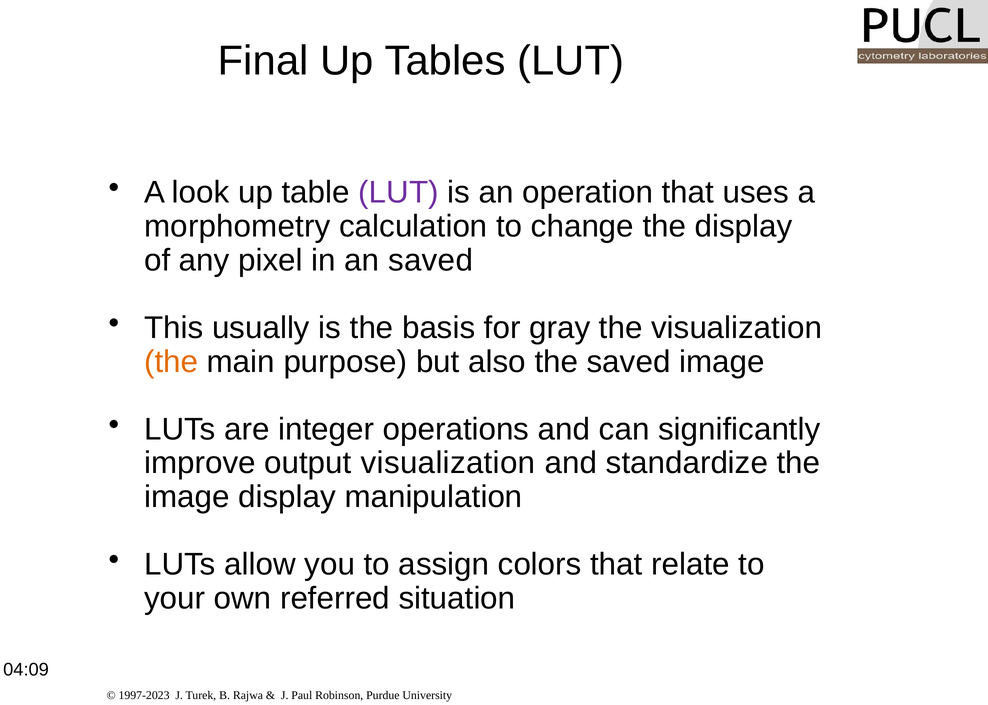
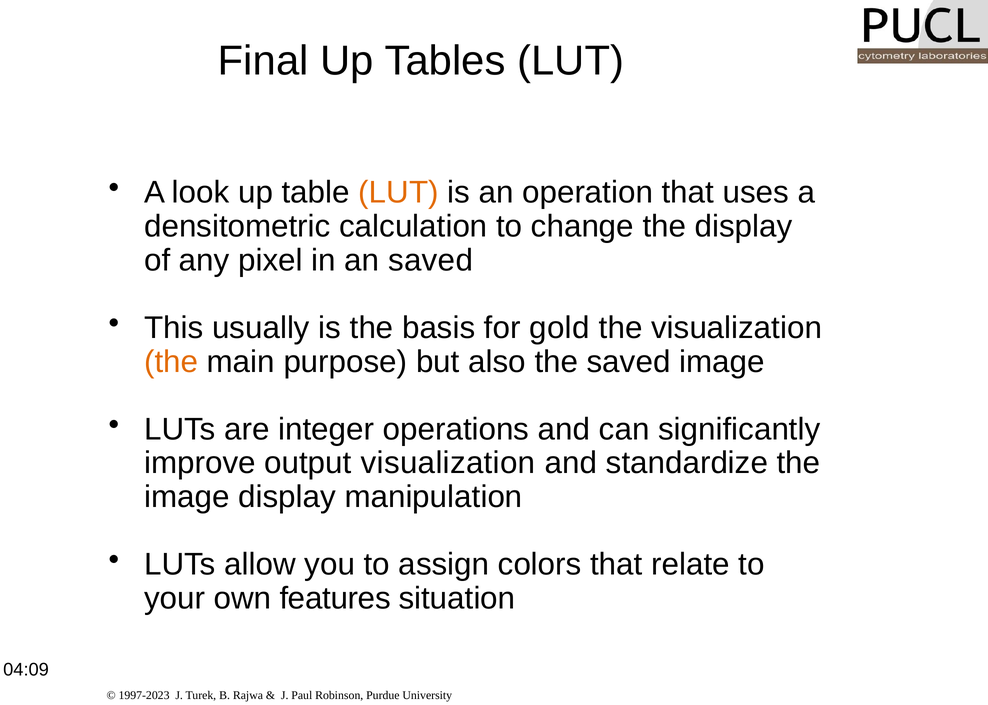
LUT at (399, 193) colour: purple -> orange
morphometry: morphometry -> densitometric
gray: gray -> gold
referred: referred -> features
